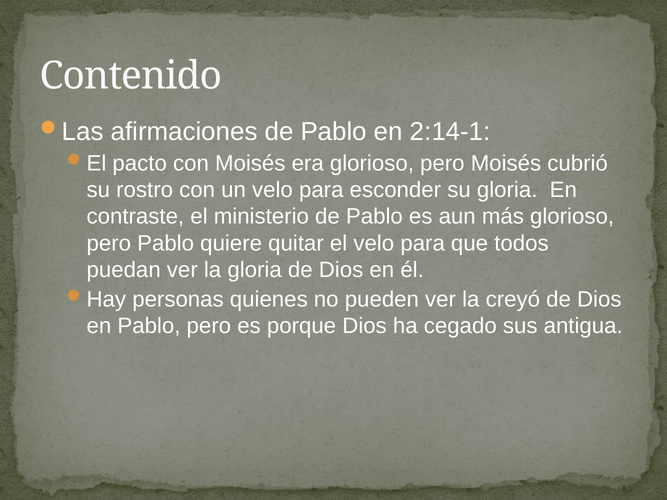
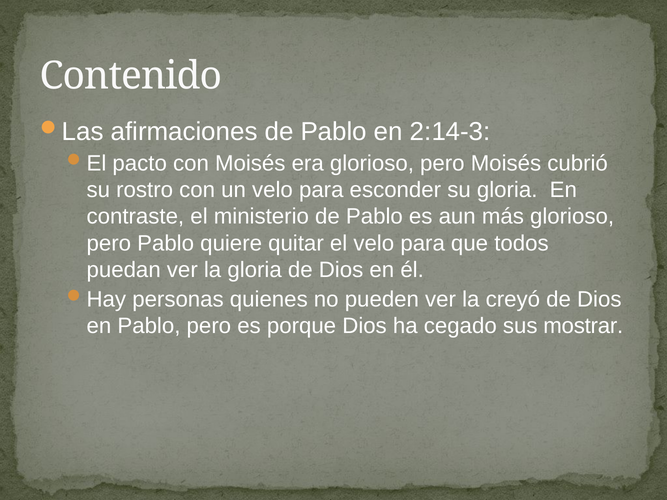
2:14-1: 2:14-1 -> 2:14-3
antigua: antigua -> mostrar
